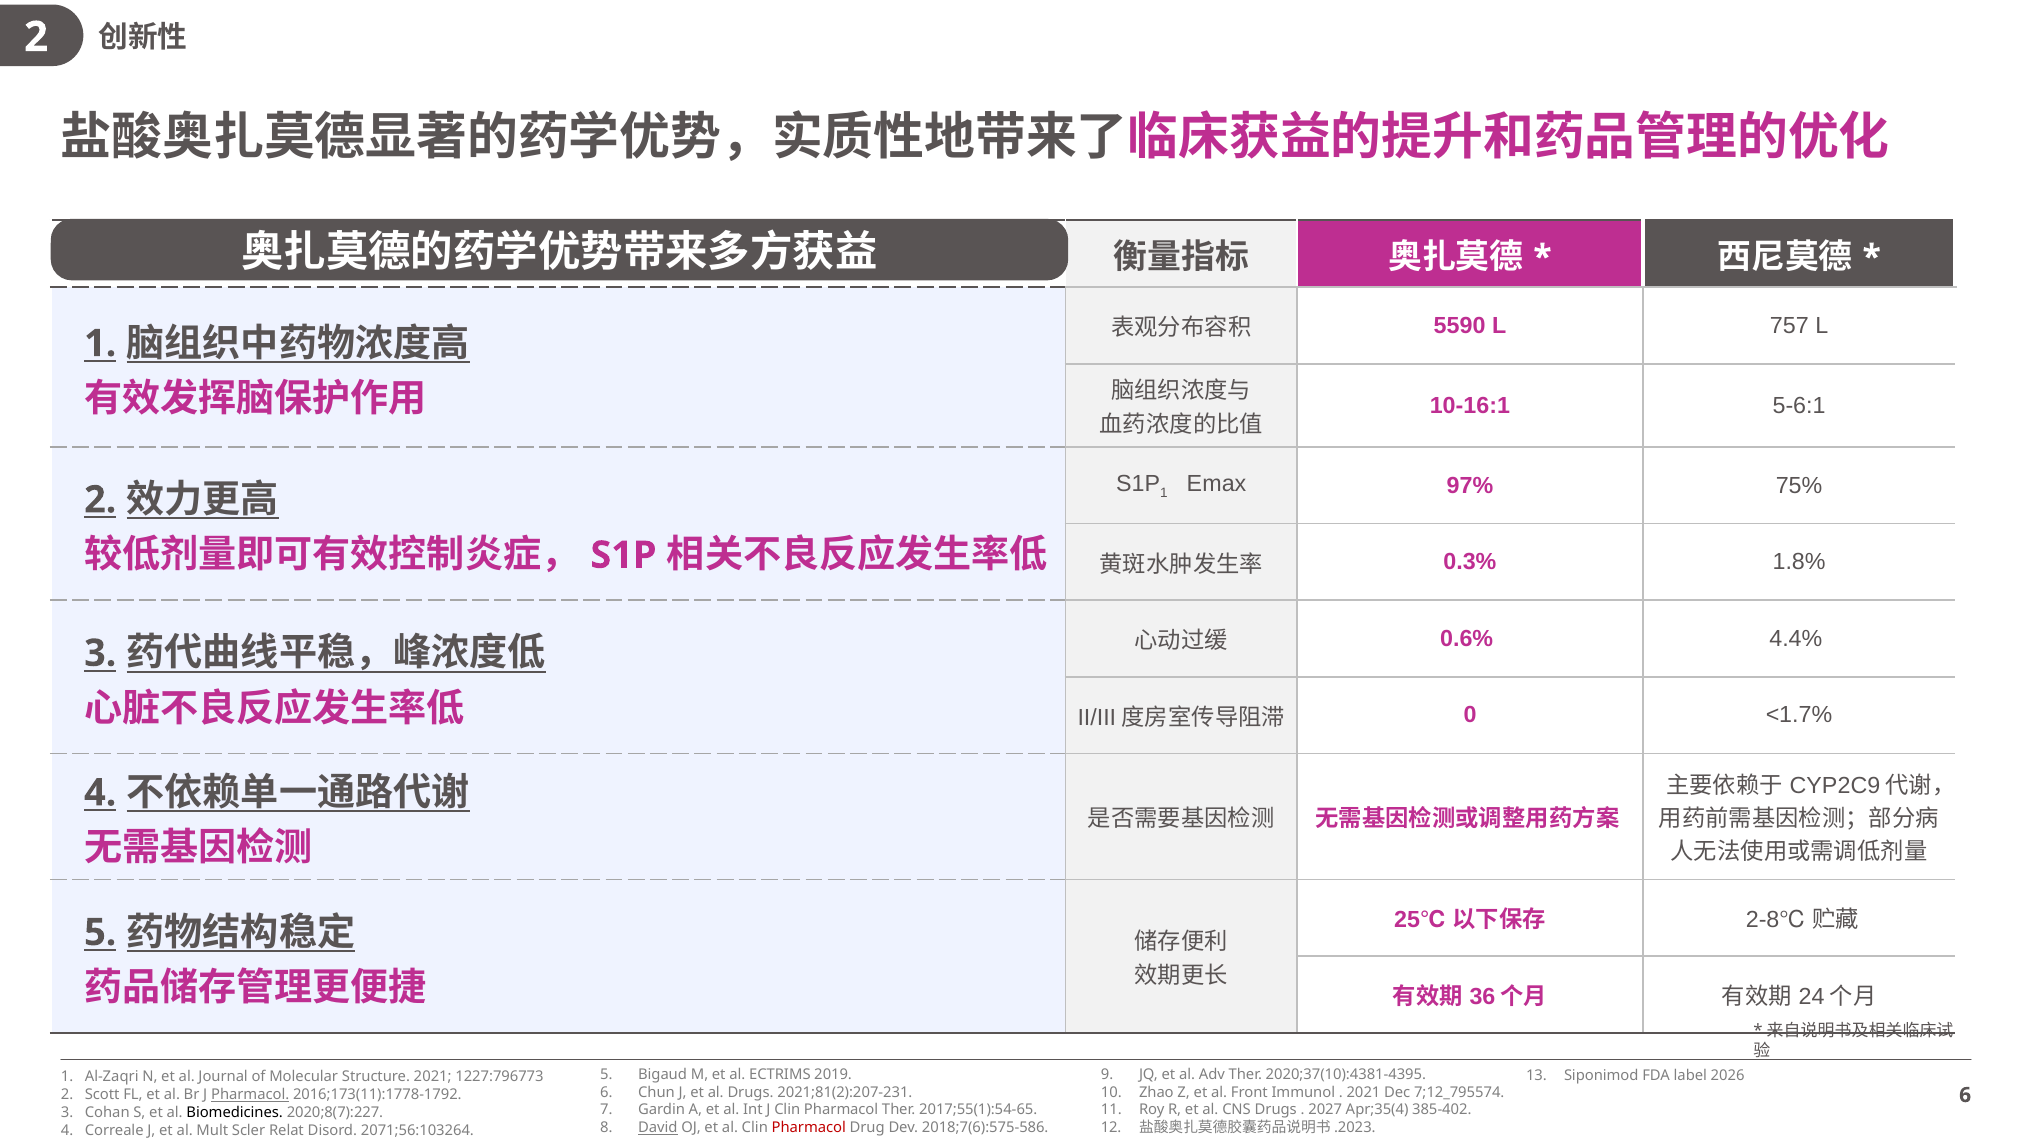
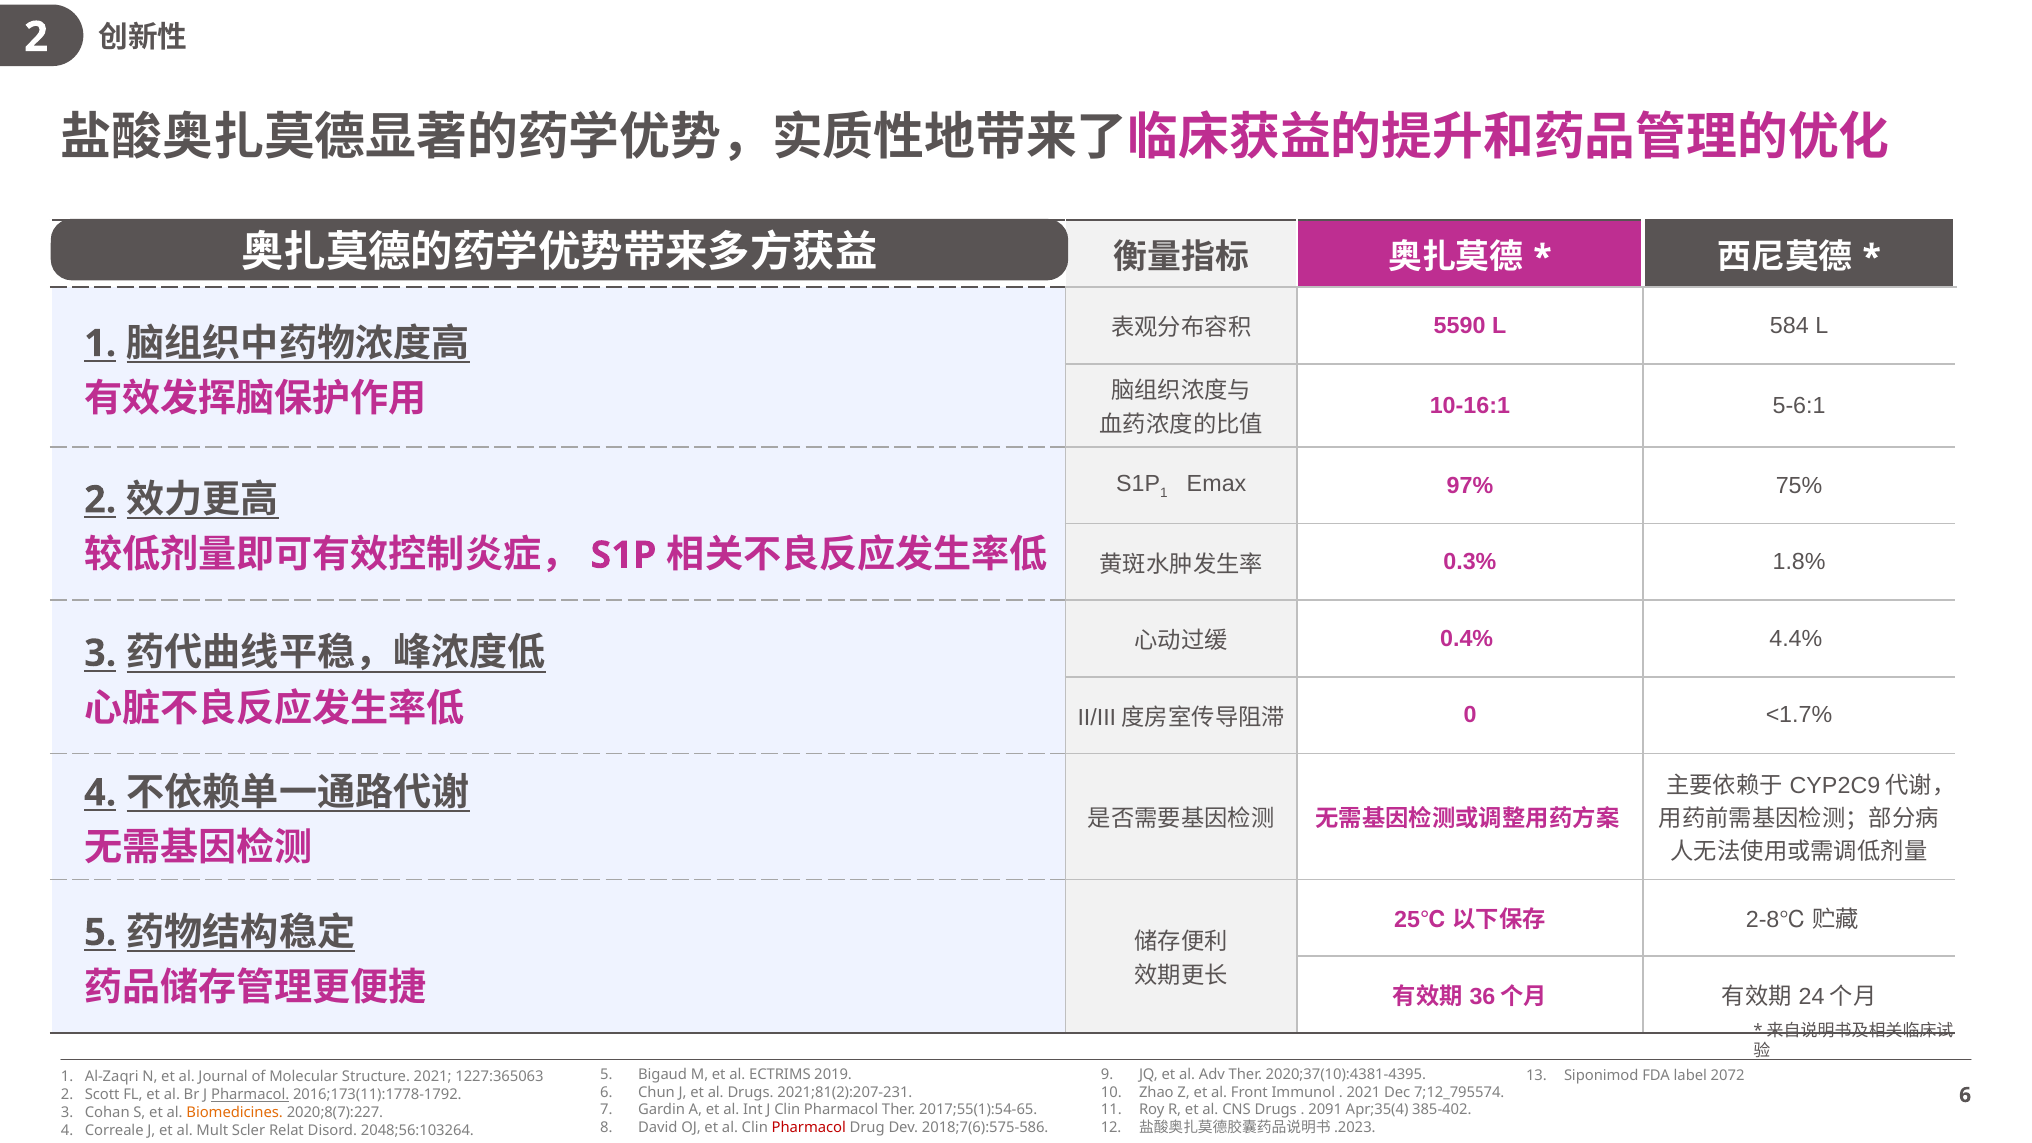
757: 757 -> 584
0.6%: 0.6% -> 0.4%
2026: 2026 -> 2072
1227:796773: 1227:796773 -> 1227:365063
2027: 2027 -> 2091
Biomedicines colour: black -> orange
David underline: present -> none
2071;56:103264: 2071;56:103264 -> 2048;56:103264
